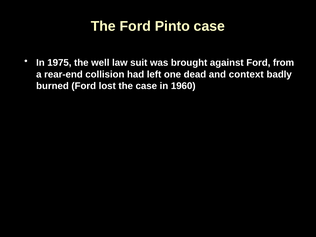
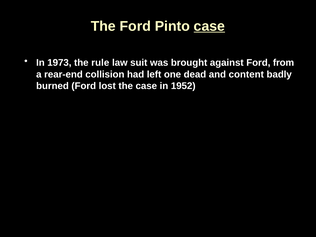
case at (209, 26) underline: none -> present
1975: 1975 -> 1973
well at (100, 63): well -> rule
context: context -> content
1960: 1960 -> 1952
